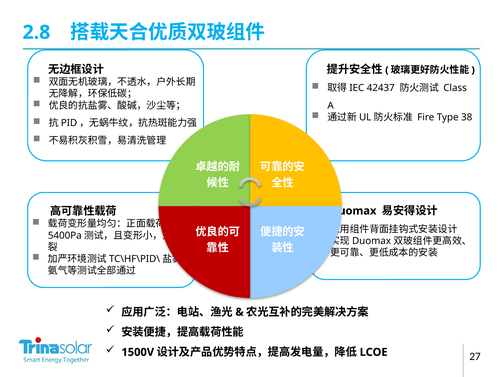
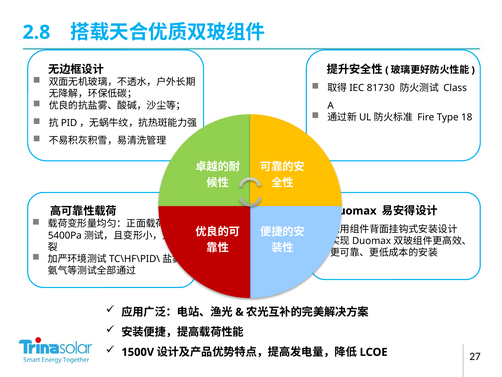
42437: 42437 -> 81730
38: 38 -> 18
